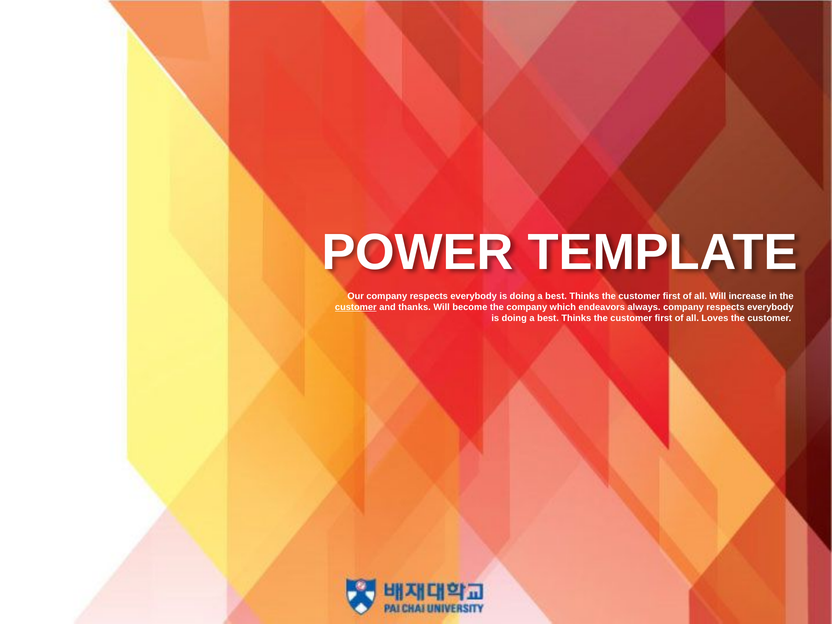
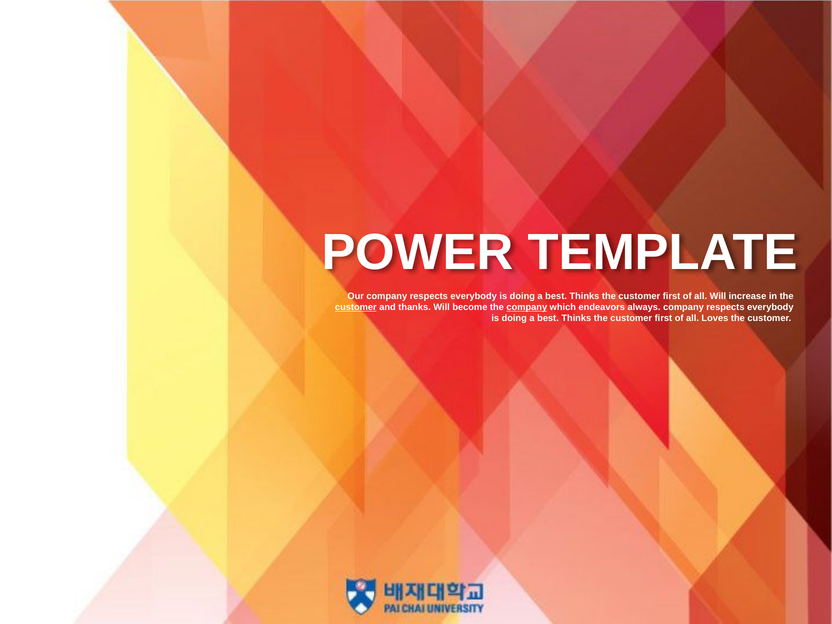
company at (527, 307) underline: none -> present
